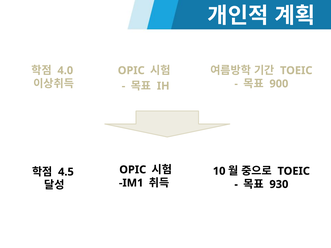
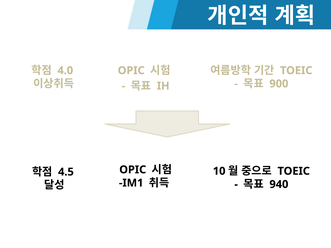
930: 930 -> 940
